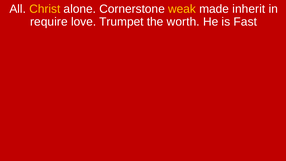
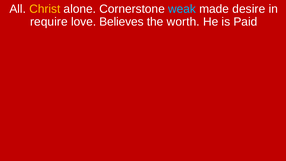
weak colour: yellow -> light blue
inherit: inherit -> desire
Trumpet: Trumpet -> Believes
Fast: Fast -> Paid
